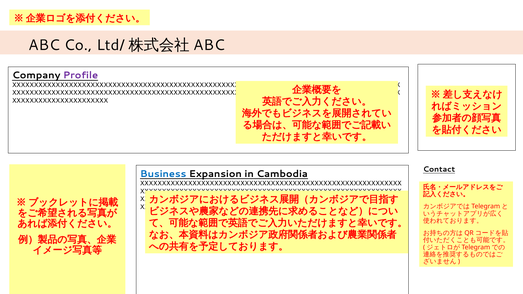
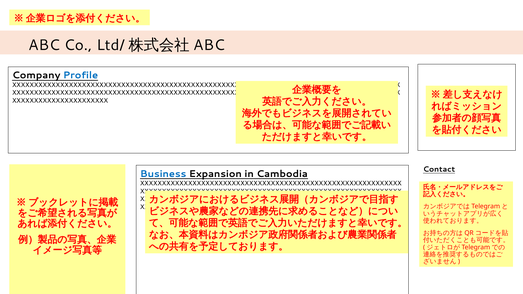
Profile colour: purple -> blue
